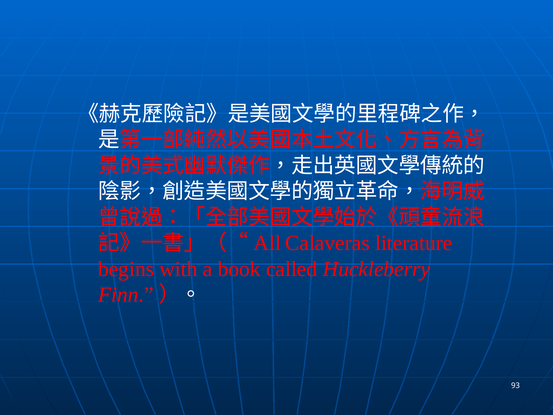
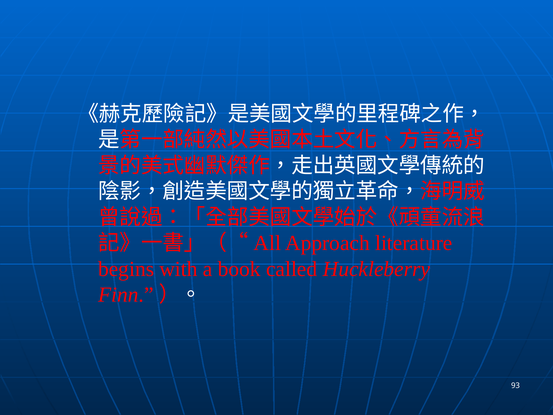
Calaveras: Calaveras -> Approach
